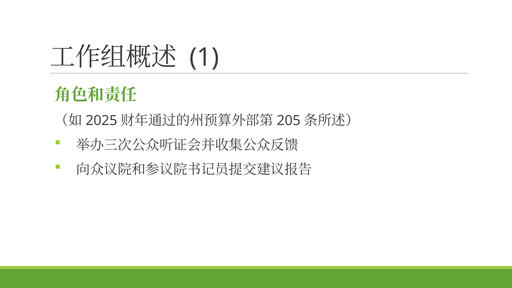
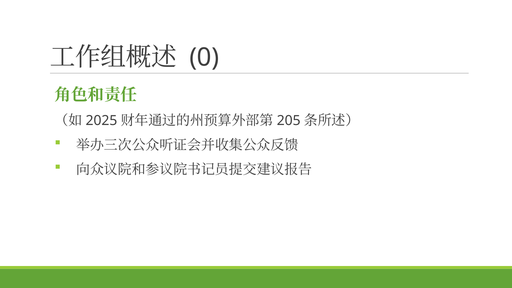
1: 1 -> 0
